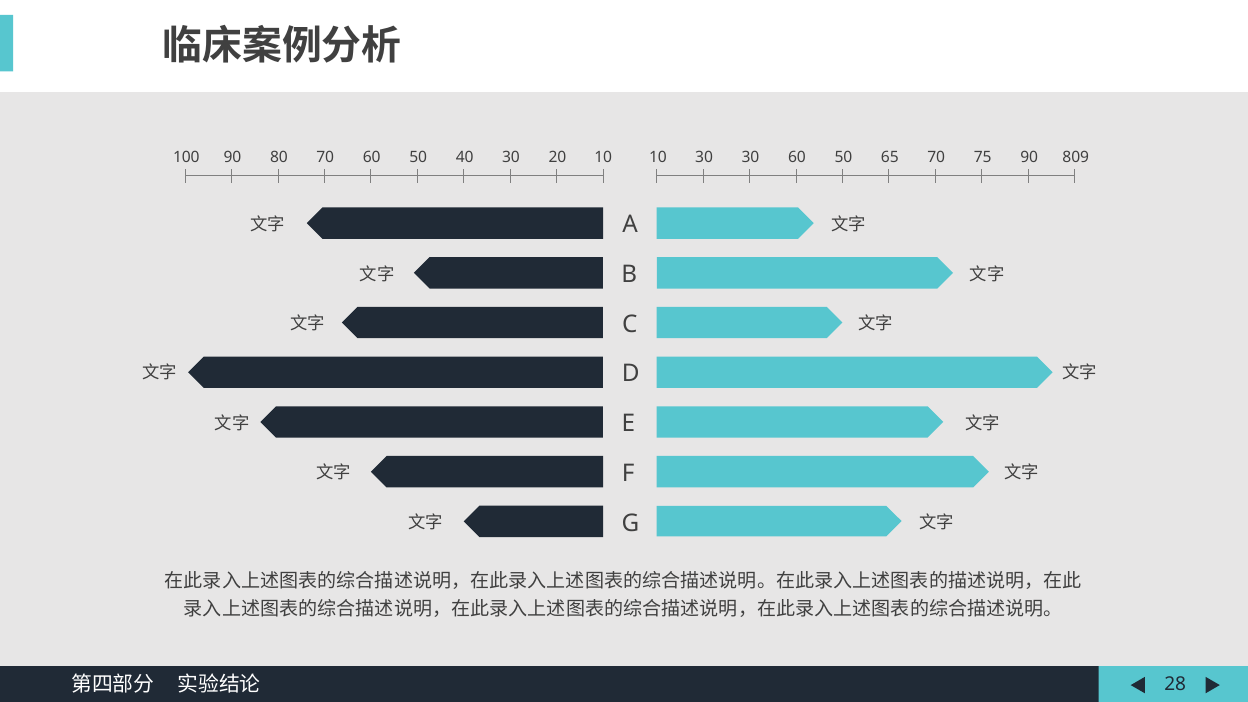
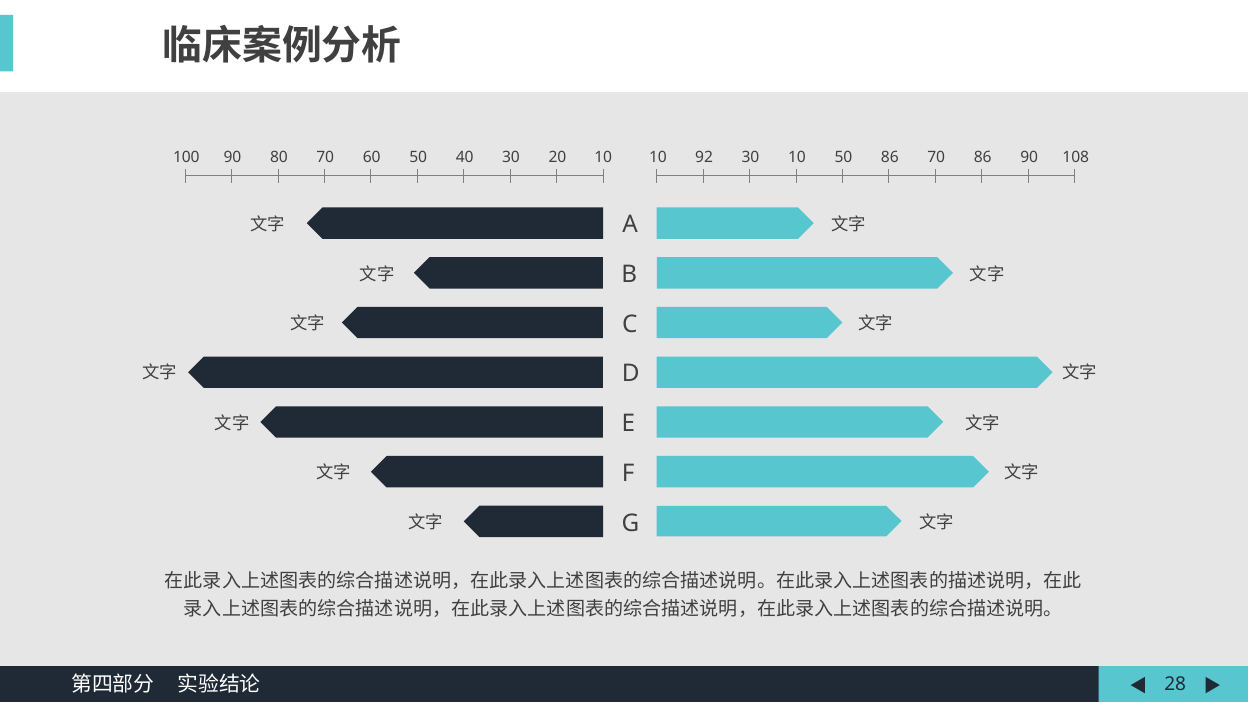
10 30: 30 -> 92
30 60: 60 -> 10
50 65: 65 -> 86
70 75: 75 -> 86
809: 809 -> 108
